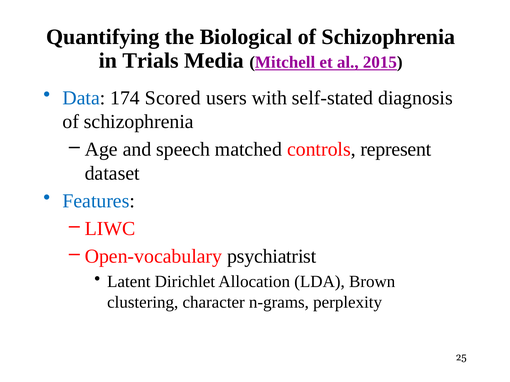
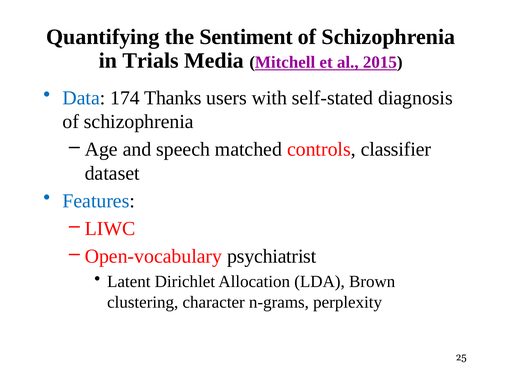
Biological: Biological -> Sentiment
Scored: Scored -> Thanks
represent: represent -> classifier
